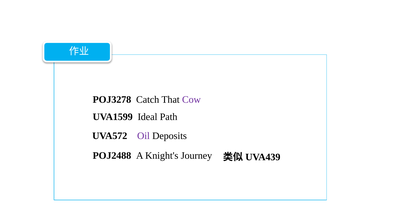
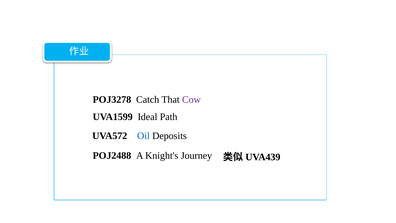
Oil colour: purple -> blue
